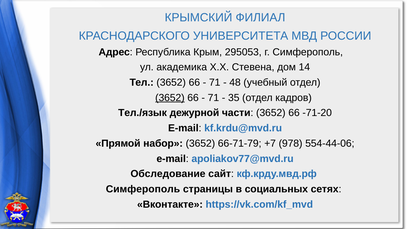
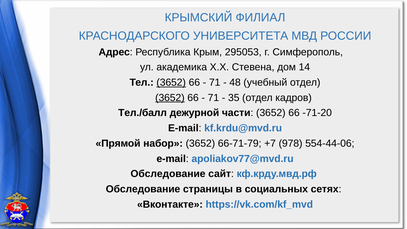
3652 at (171, 82) underline: none -> present
Тел./язык: Тел./язык -> Тел./балл
Симферополь at (143, 189): Симферополь -> Обследование
